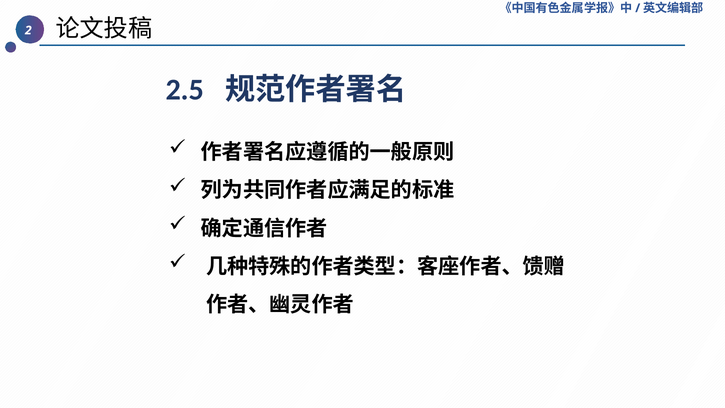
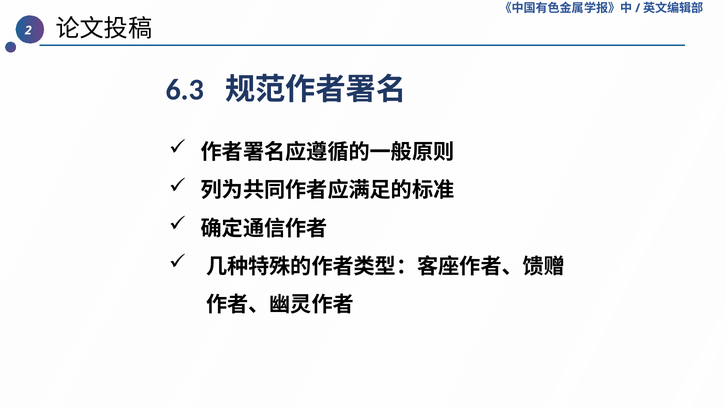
2.5: 2.5 -> 6.3
